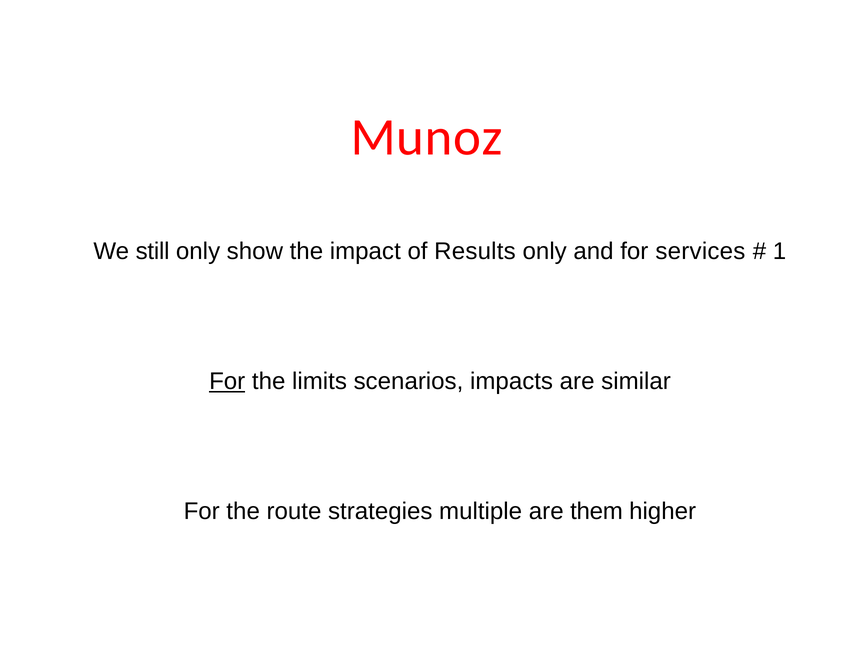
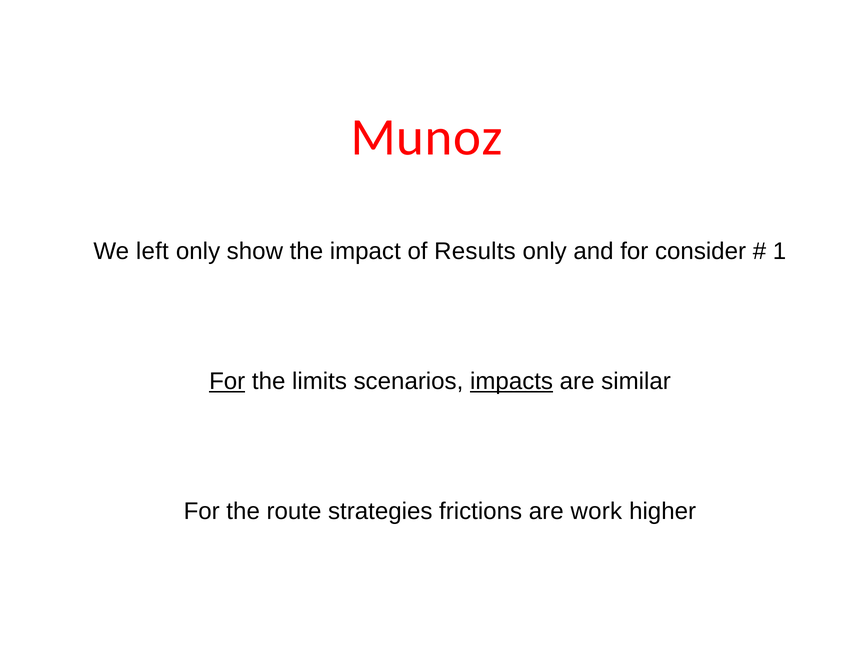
still: still -> left
services: services -> consider
impacts underline: none -> present
multiple: multiple -> frictions
them: them -> work
